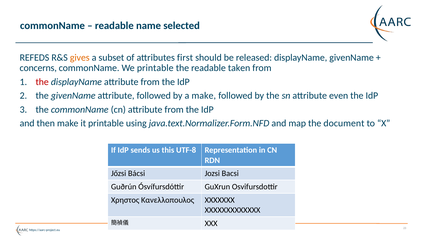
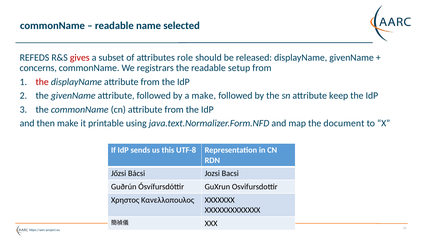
gives colour: orange -> red
first: first -> role
We printable: printable -> registrars
taken: taken -> setup
even: even -> keep
